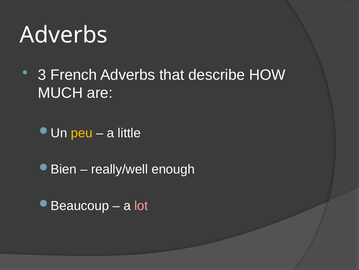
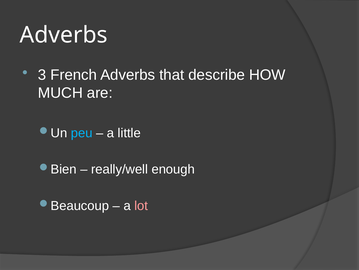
peu colour: yellow -> light blue
